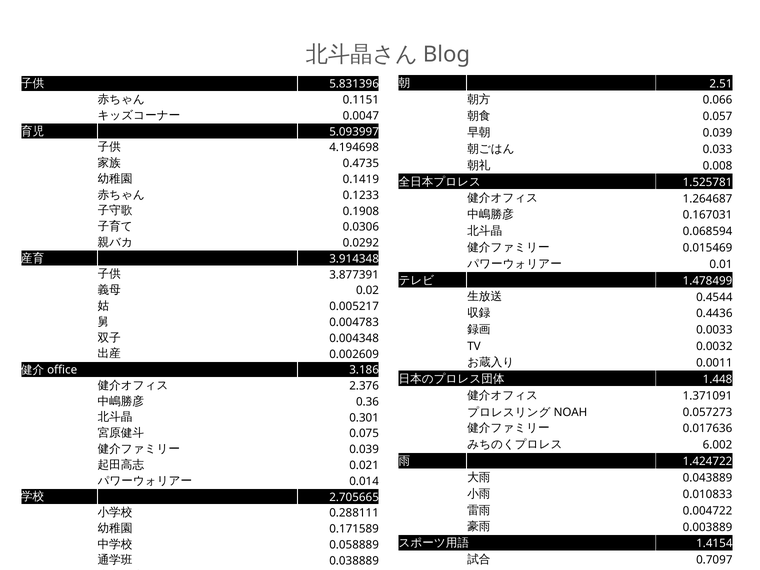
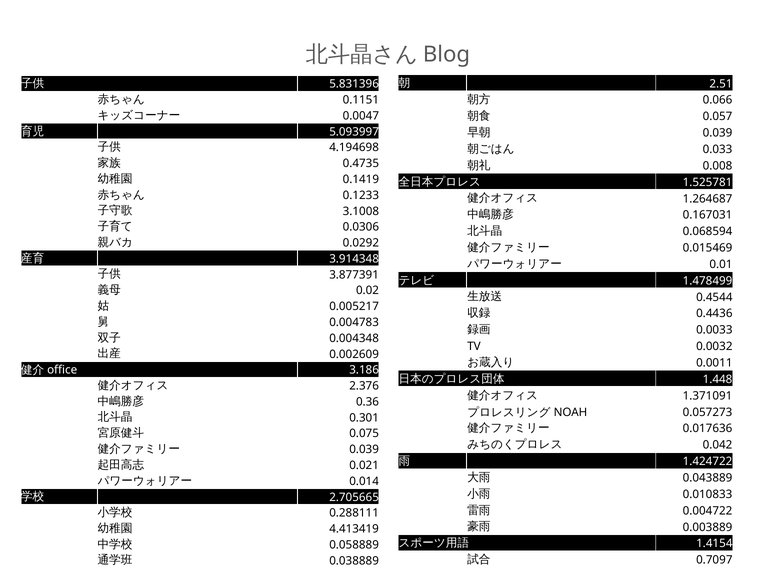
0.1908: 0.1908 -> 3.1008
6.002: 6.002 -> 0.042
0.171589: 0.171589 -> 4.413419
